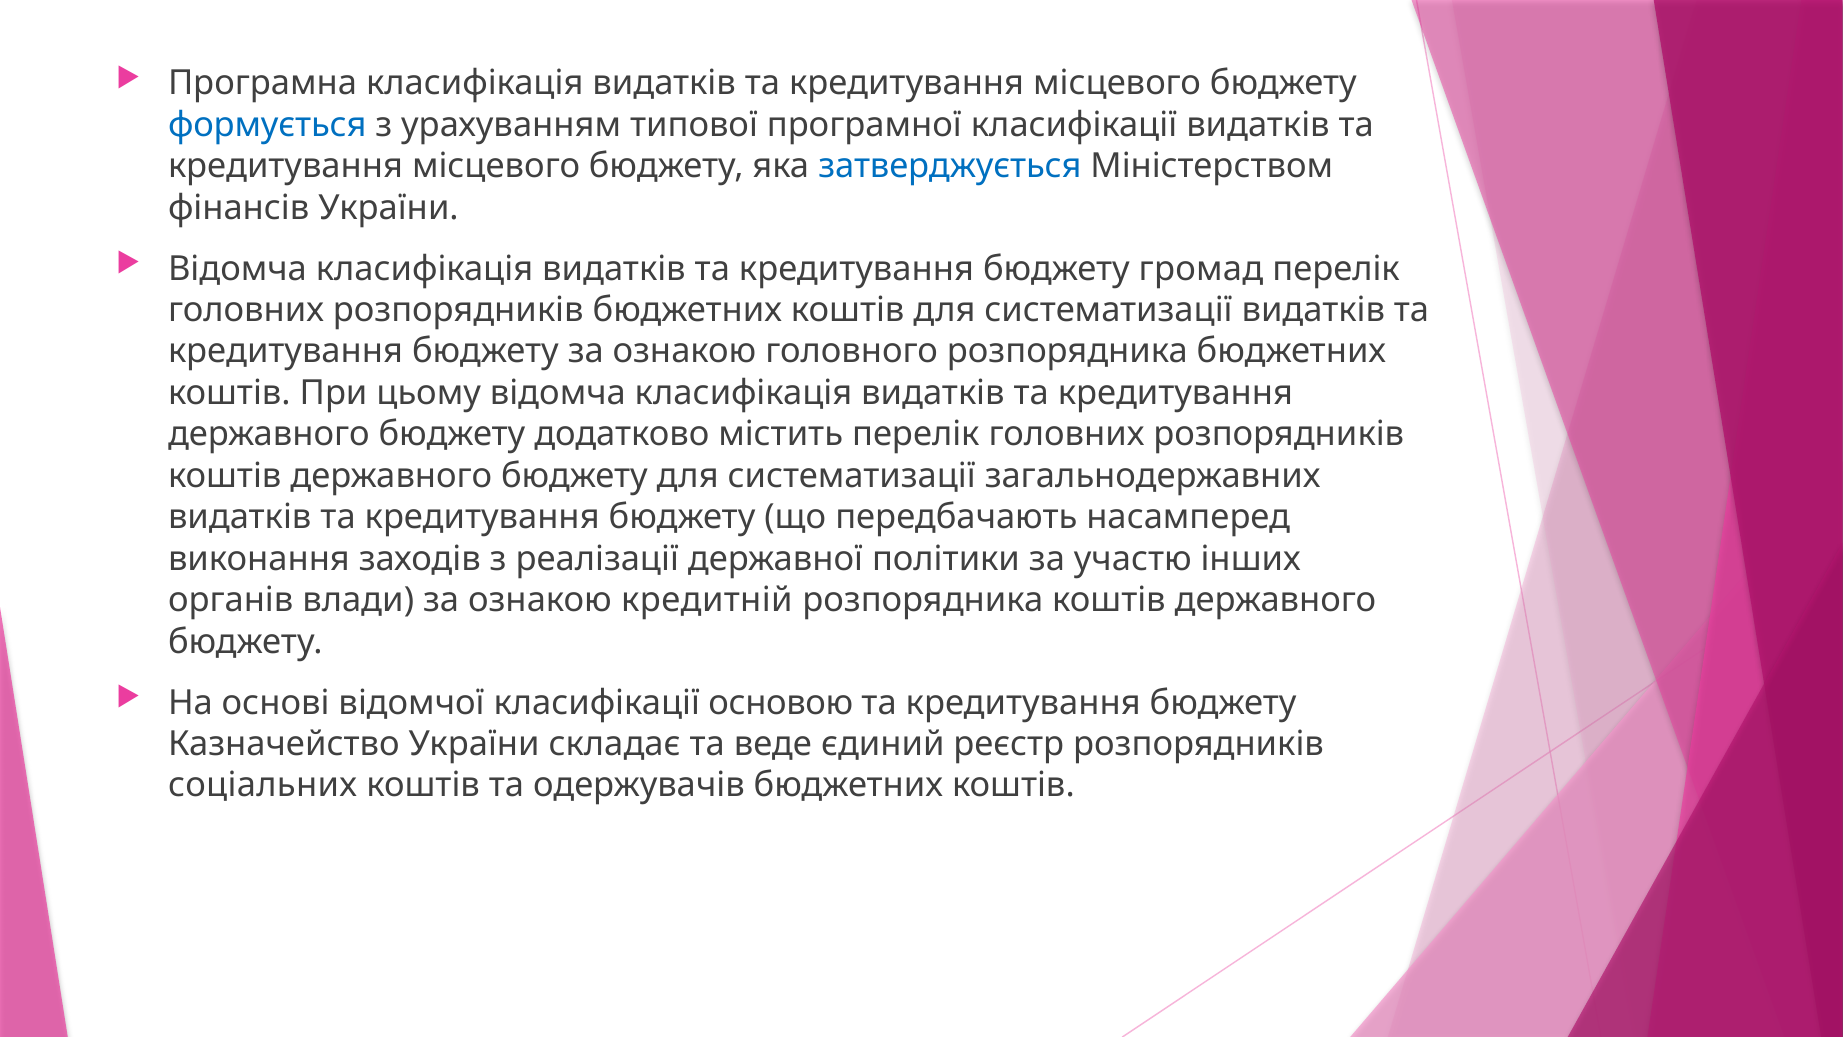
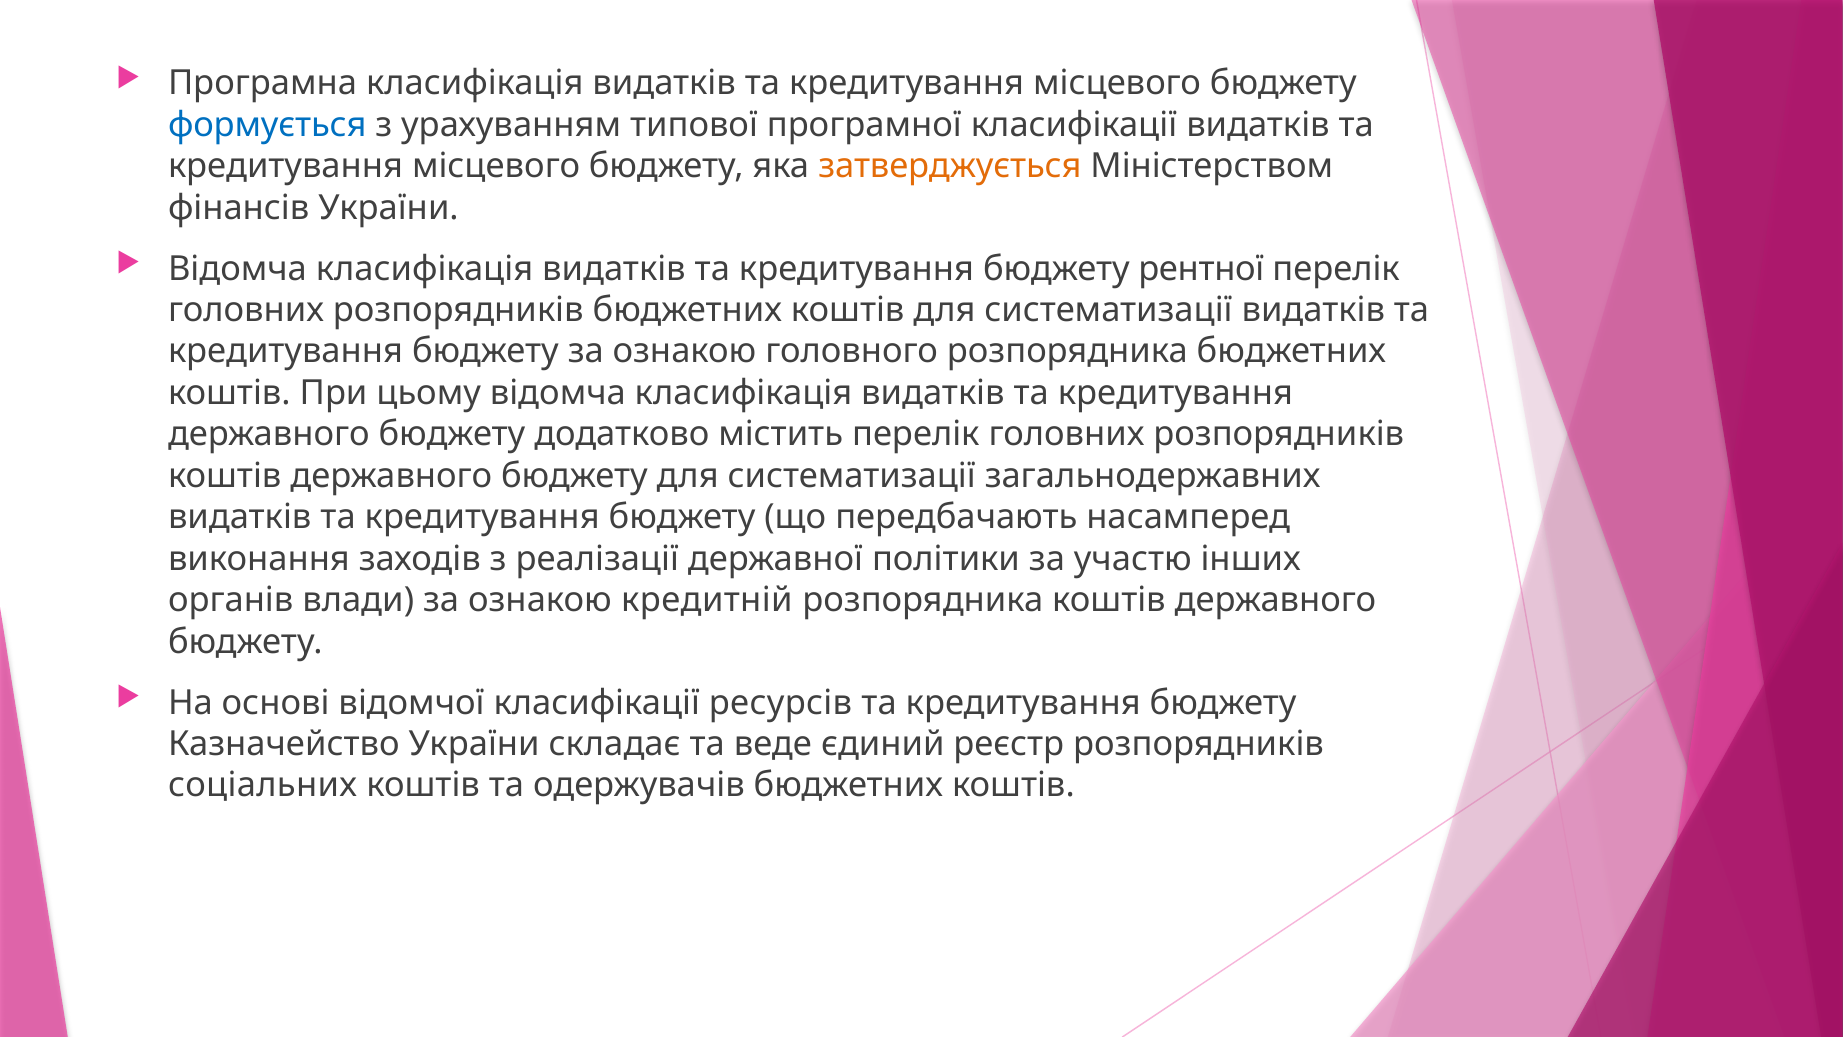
затверджується colour: blue -> orange
громад: громад -> рентної
основою: основою -> ресурсів
